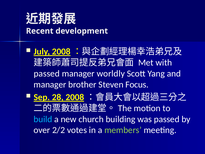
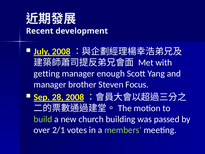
passed at (47, 73): passed -> getting
worldly: worldly -> enough
build colour: light blue -> light green
2/2: 2/2 -> 2/1
